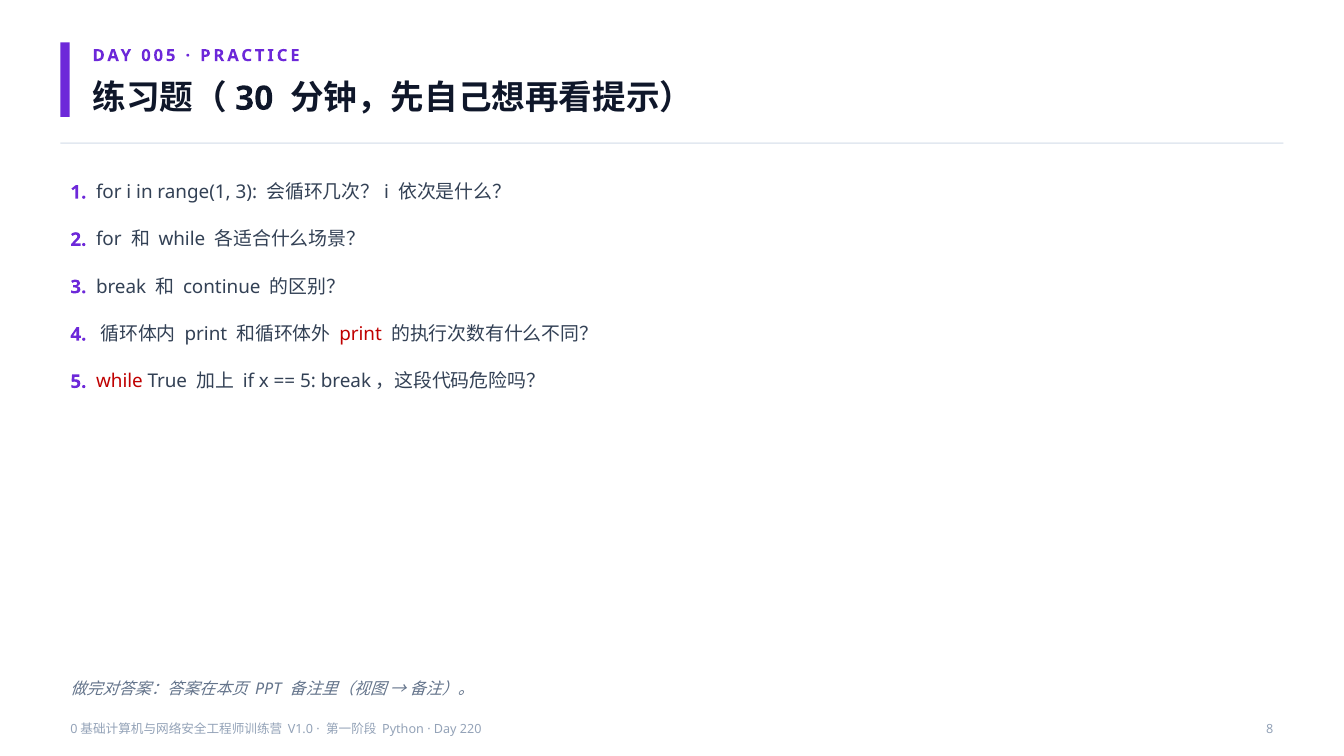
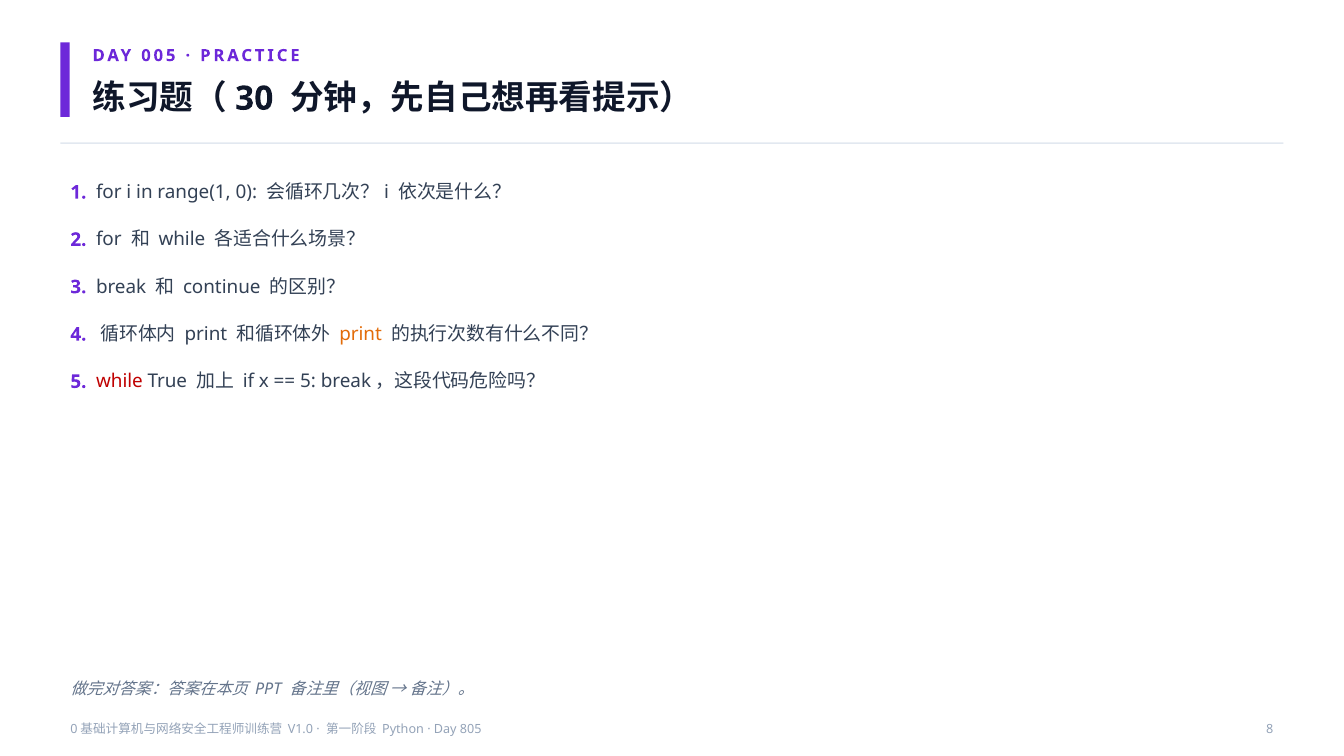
range(1 3: 3 -> 0
print at (361, 334) colour: red -> orange
220: 220 -> 805
